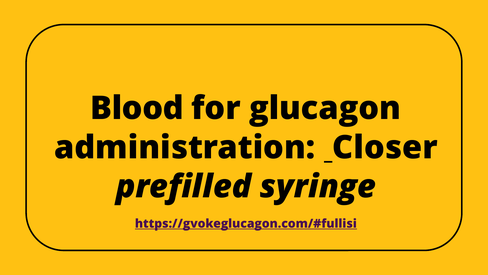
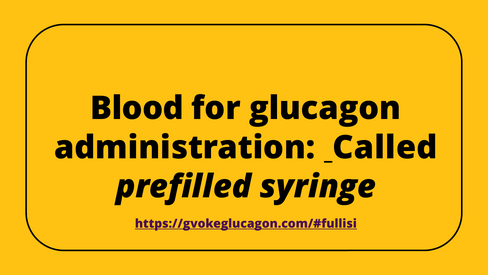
Closer: Closer -> Called
